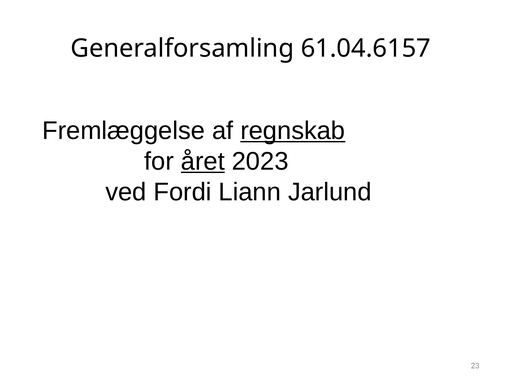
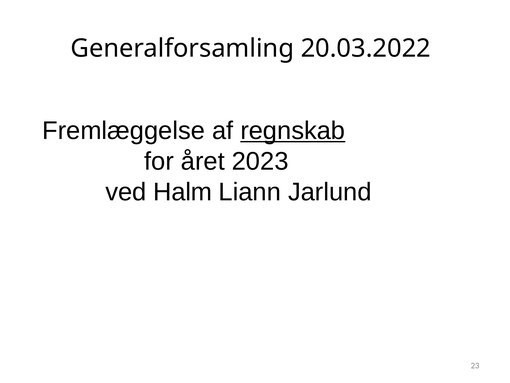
61.04.6157: 61.04.6157 -> 20.03.2022
året underline: present -> none
Fordi: Fordi -> Halm
